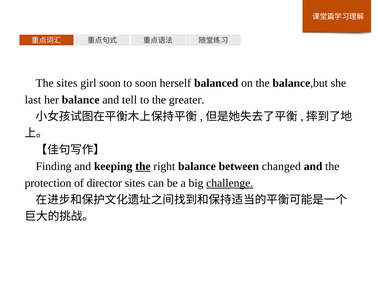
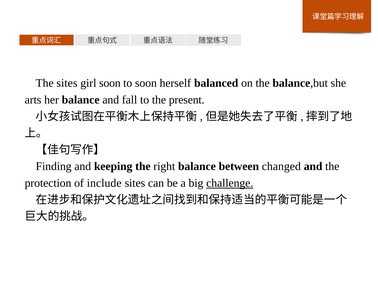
last: last -> arts
tell: tell -> fall
greater: greater -> present
the at (143, 166) underline: present -> none
director: director -> include
